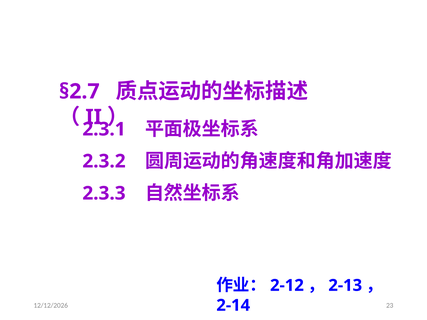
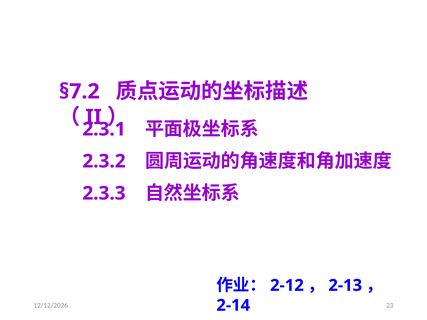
§2.7: §2.7 -> §7.2
